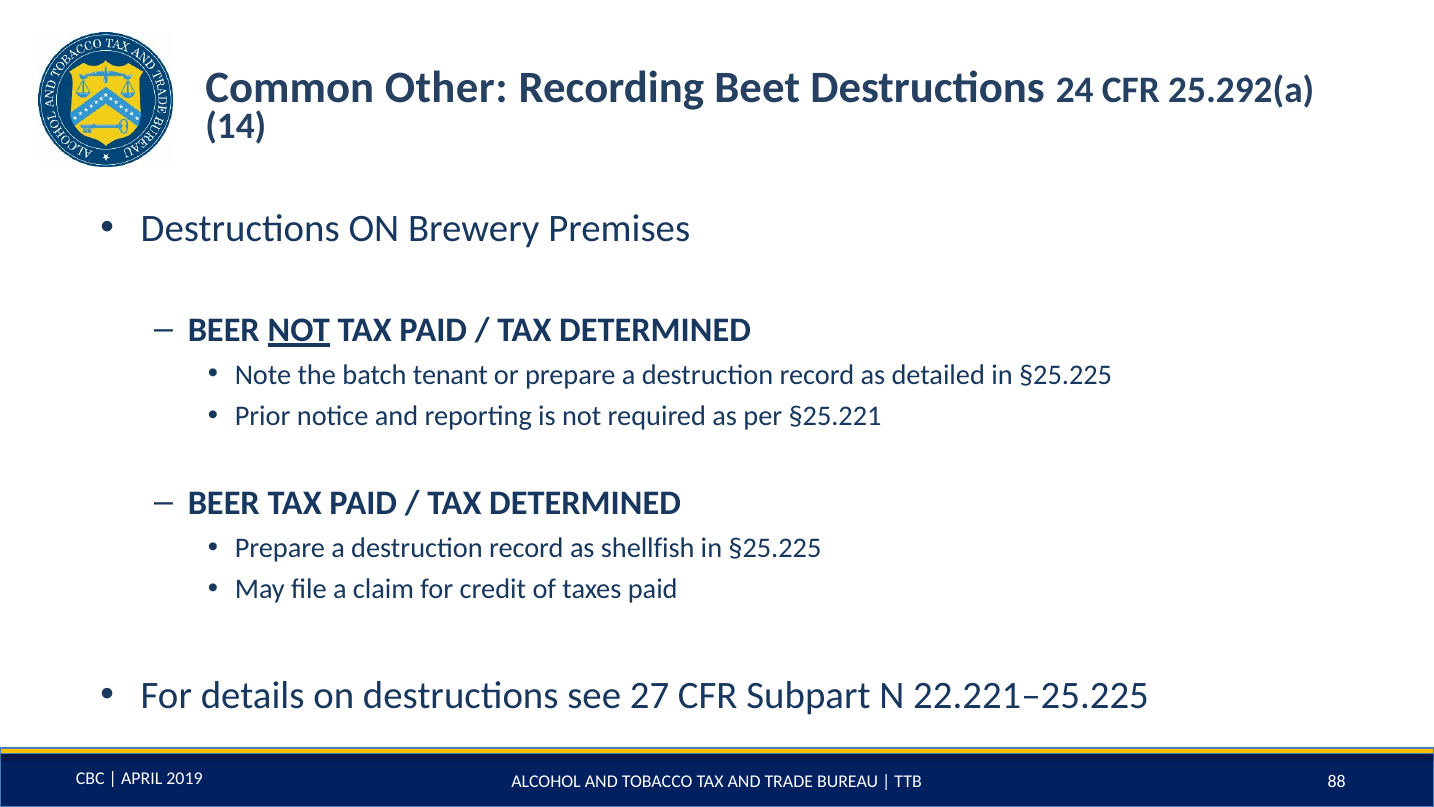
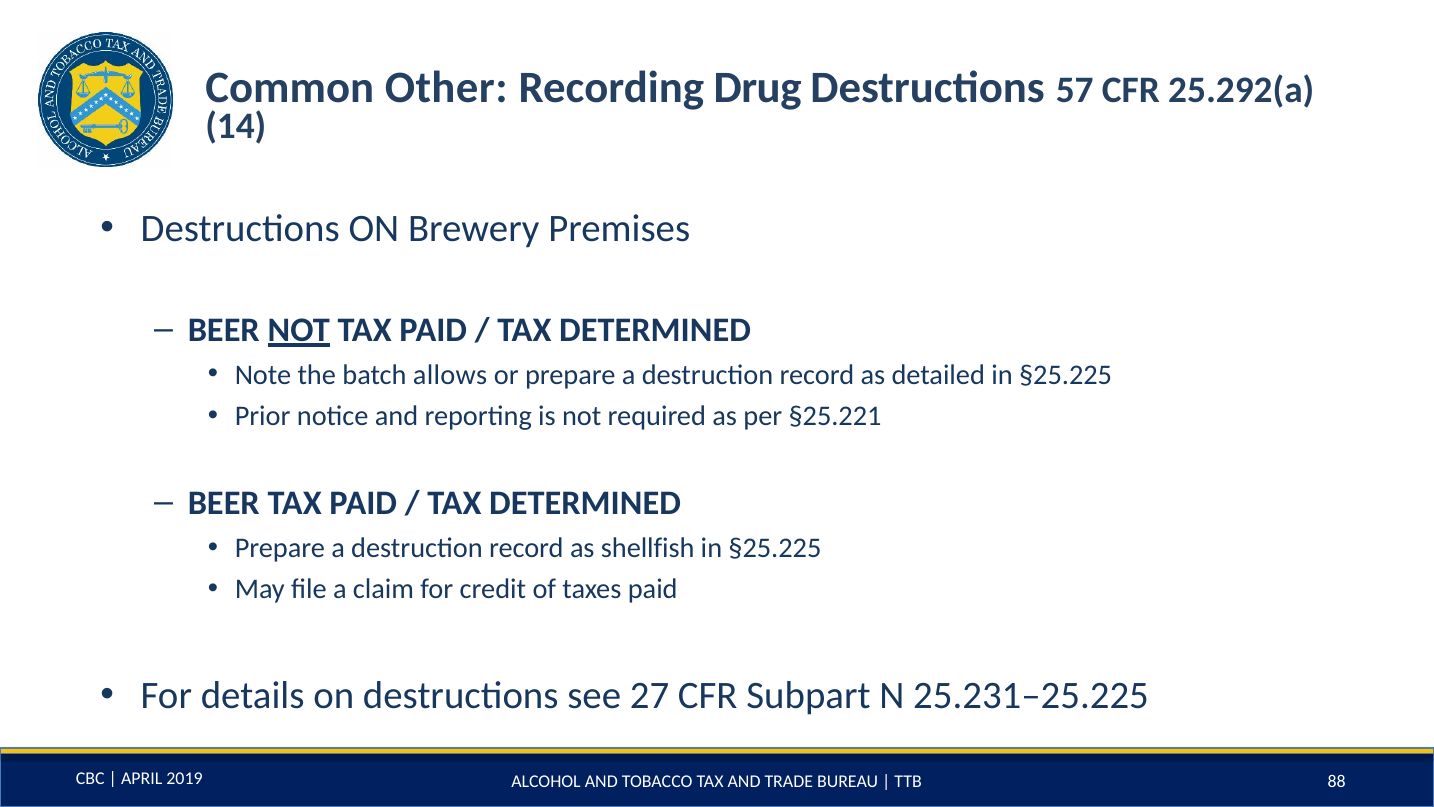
Beet: Beet -> Drug
24: 24 -> 57
tenant: tenant -> allows
22.221–25.225: 22.221–25.225 -> 25.231–25.225
